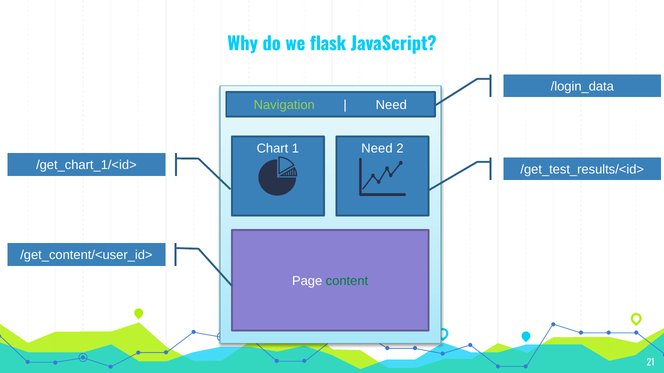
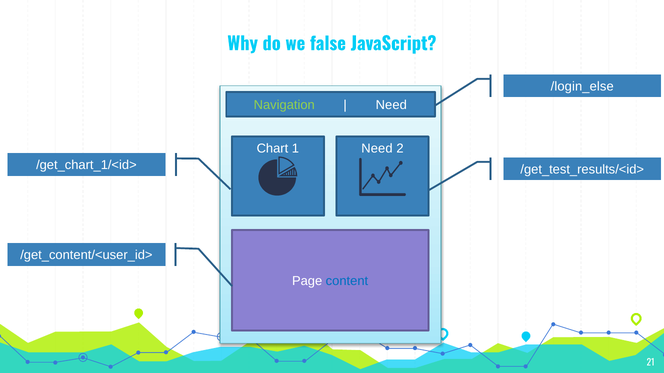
flask: flask -> false
/login_data: /login_data -> /login_else
content colour: green -> blue
